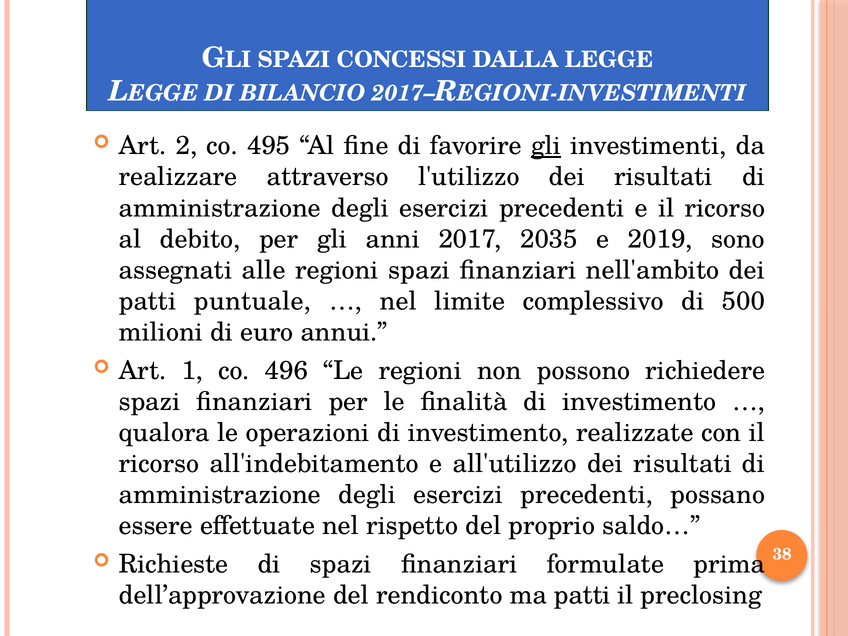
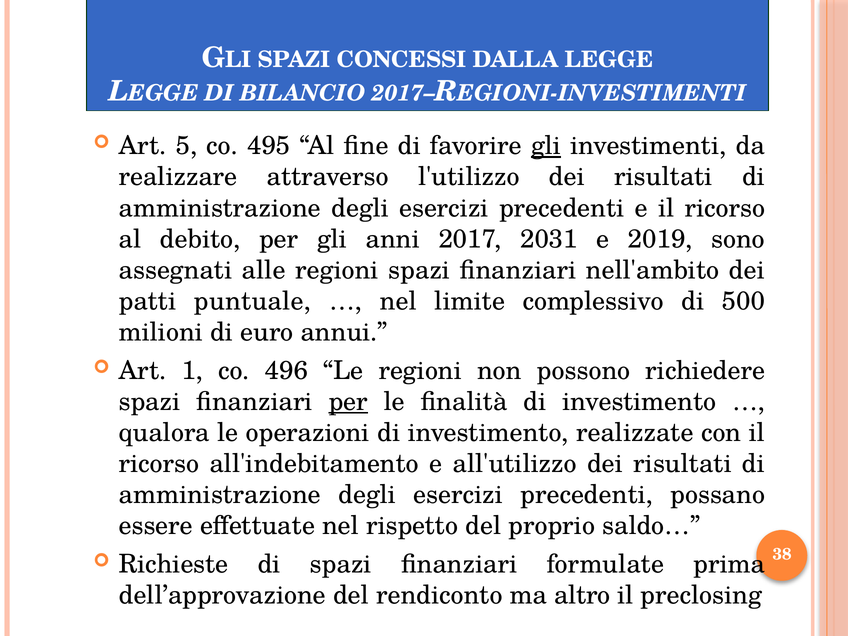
2: 2 -> 5
2035: 2035 -> 2031
per at (348, 402) underline: none -> present
ma patti: patti -> altro
